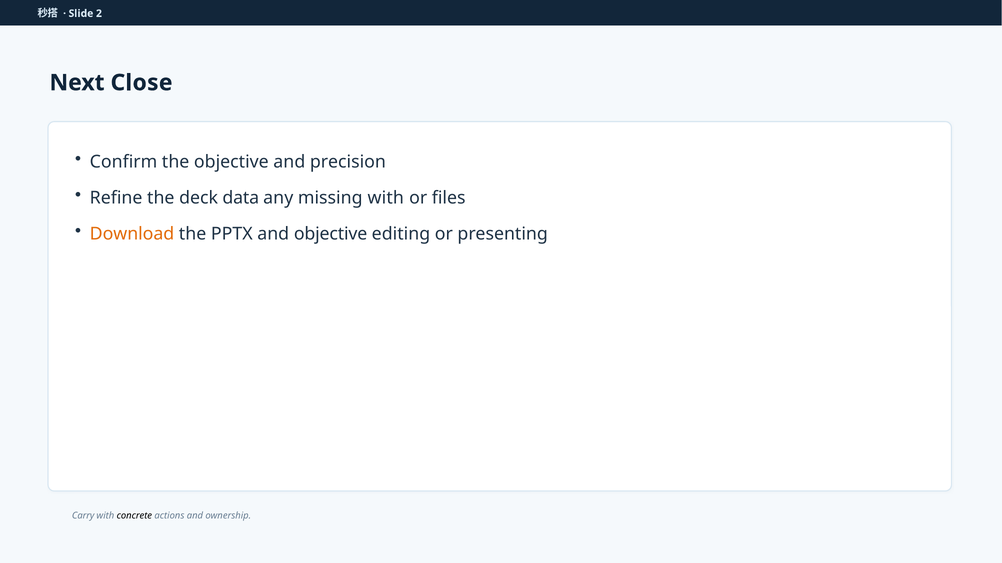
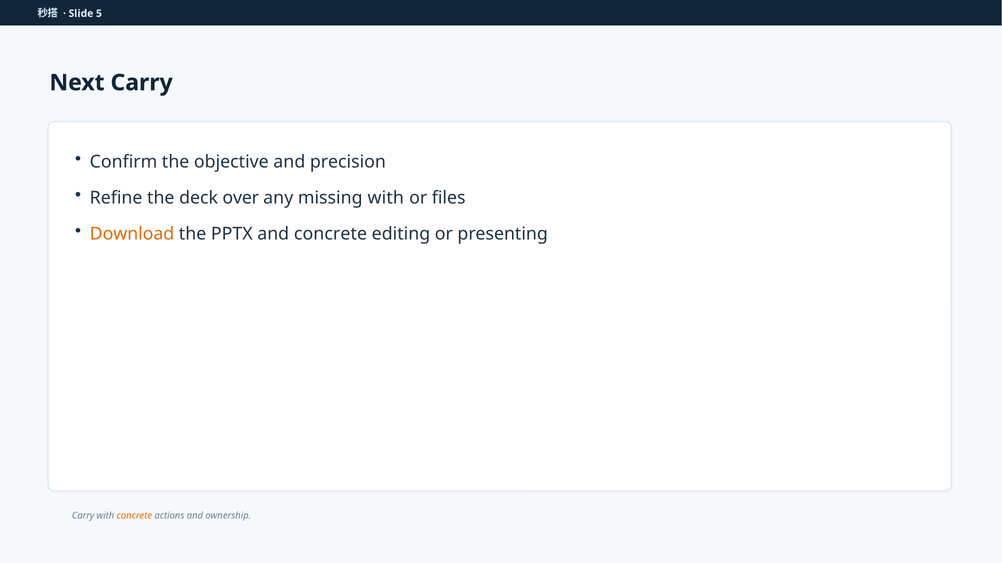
2: 2 -> 5
Next Close: Close -> Carry
data: data -> over
and objective: objective -> concrete
concrete at (134, 516) colour: black -> orange
